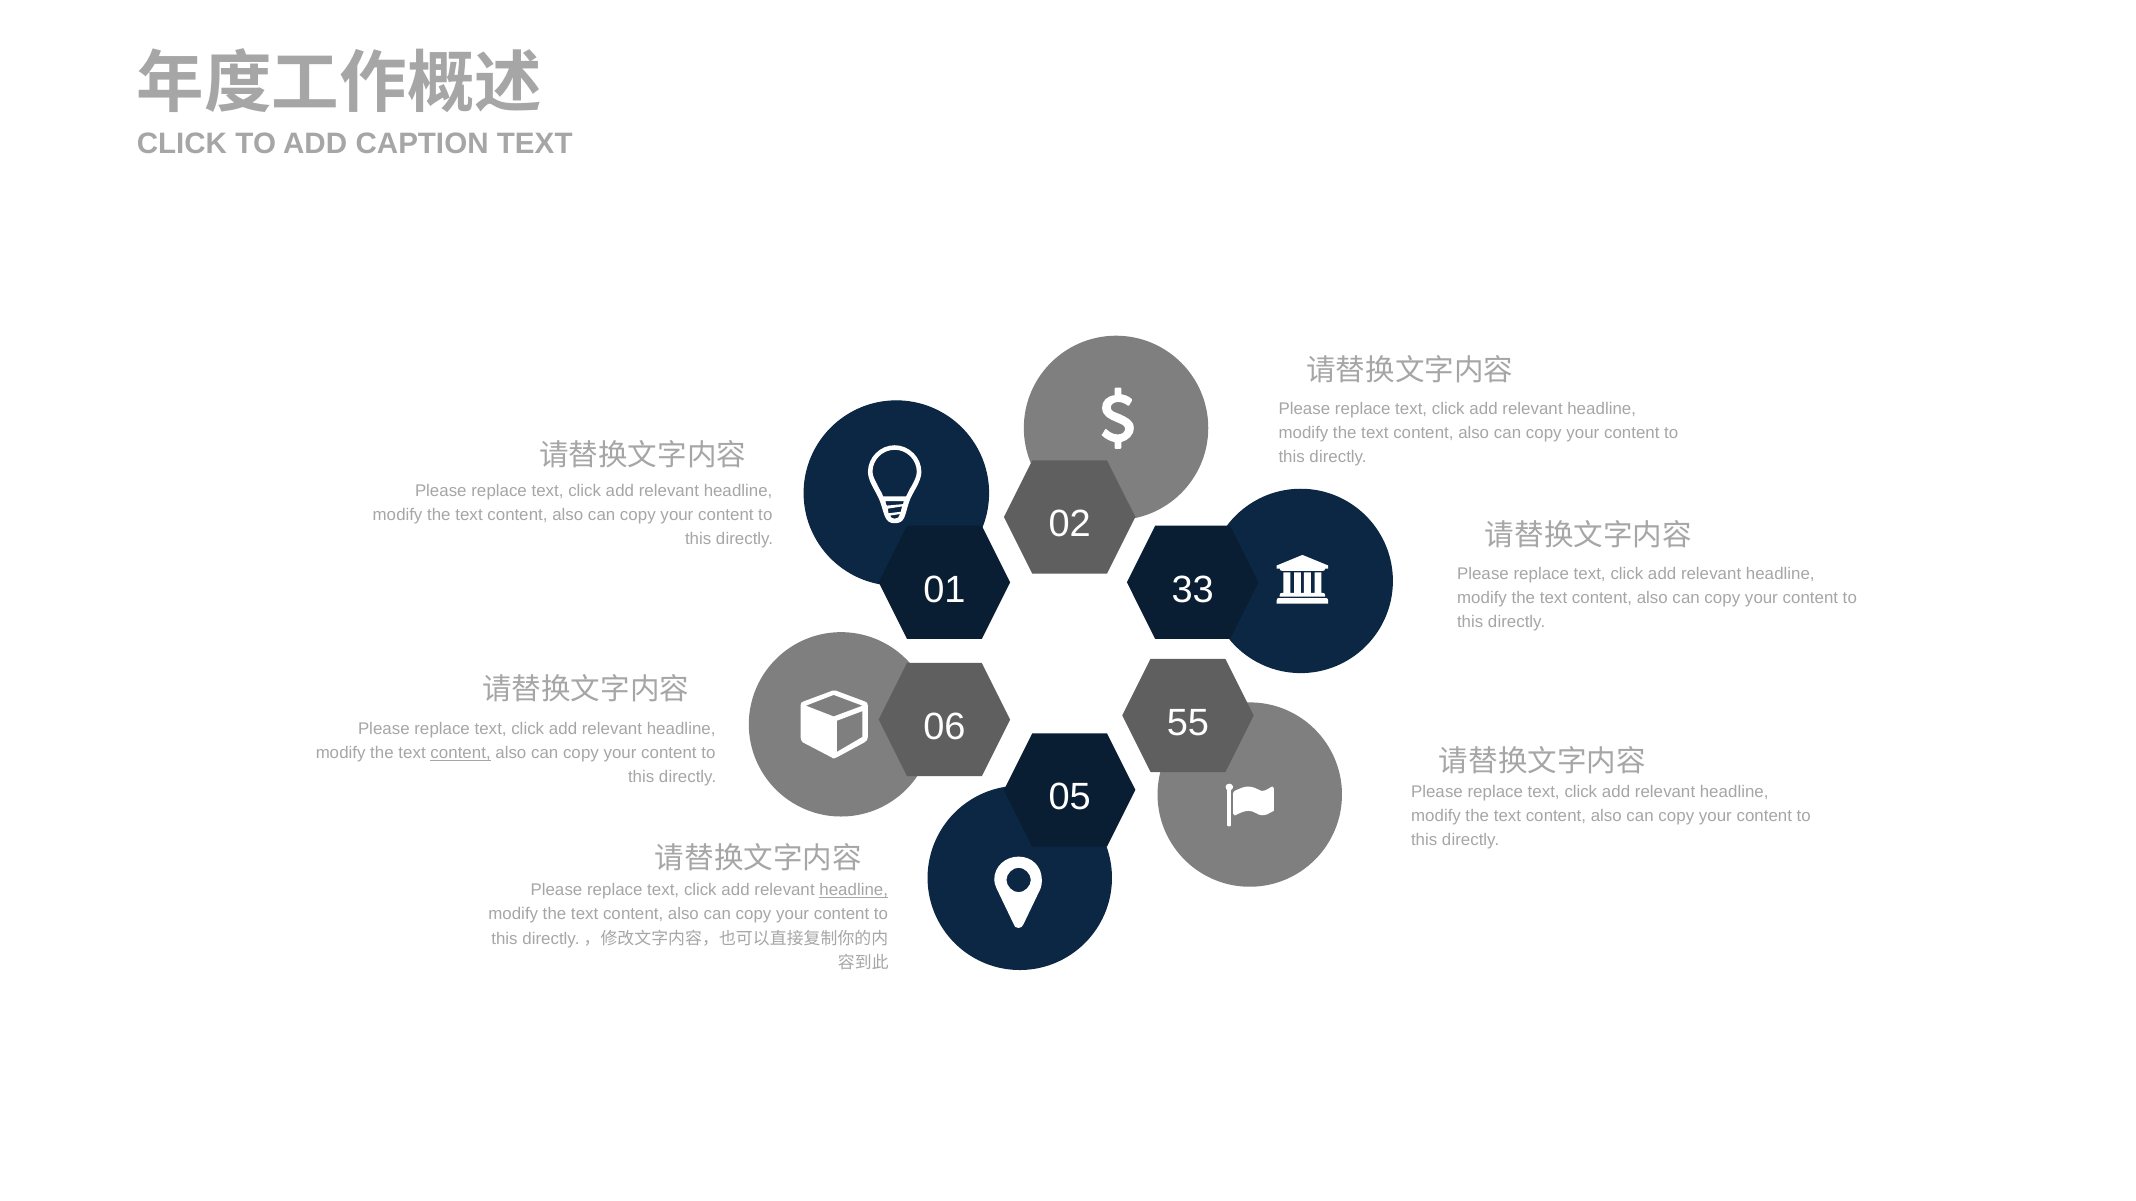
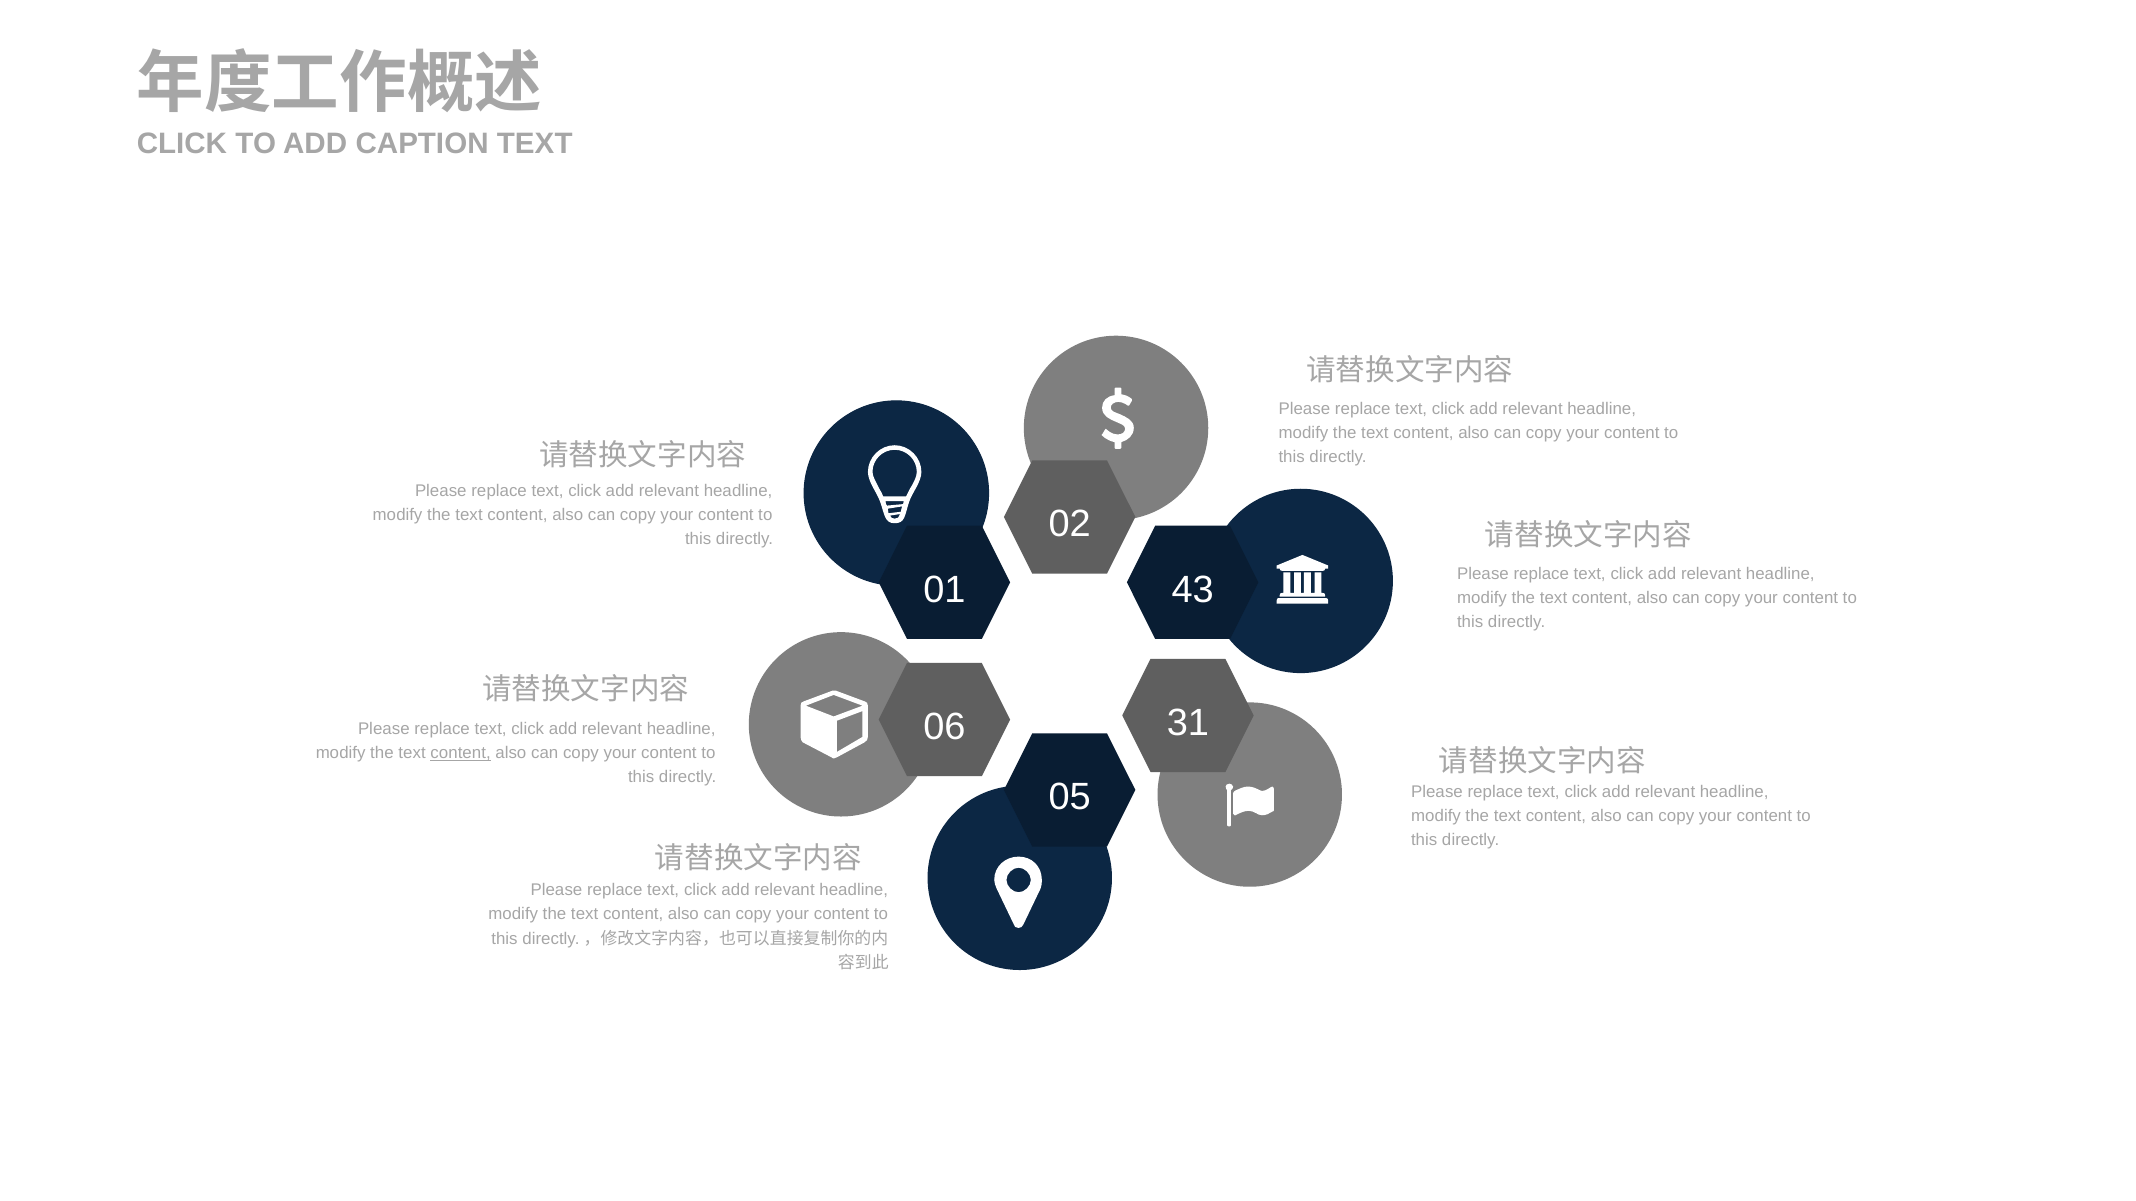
33: 33 -> 43
55: 55 -> 31
headline at (854, 890) underline: present -> none
